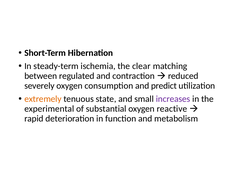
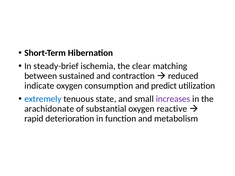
steady-term: steady-term -> steady-brief
regulated: regulated -> sustained
severely: severely -> indicate
extremely colour: orange -> blue
experimental: experimental -> arachidonate
